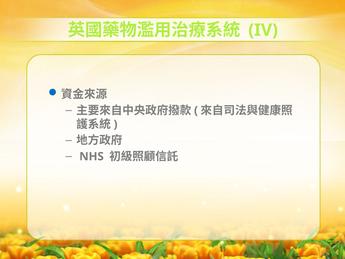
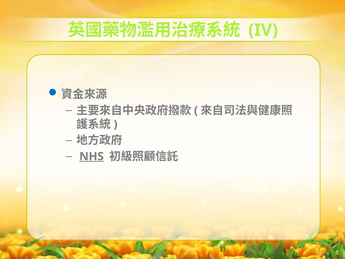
NHS underline: none -> present
